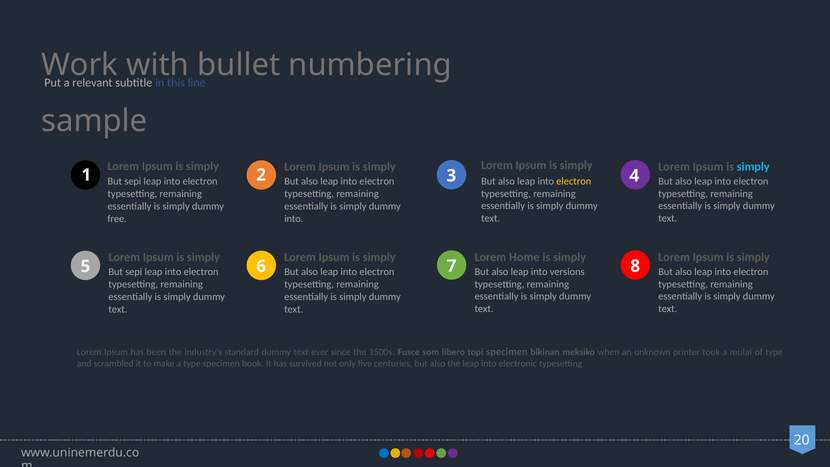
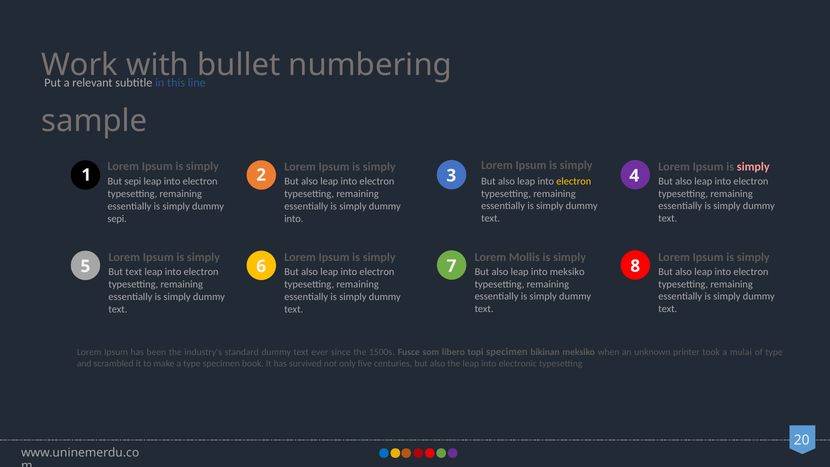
simply at (753, 167) colour: light blue -> pink
free at (117, 219): free -> sepi
Home: Home -> Mollis
into versions: versions -> meksiko
sepi at (134, 272): sepi -> text
